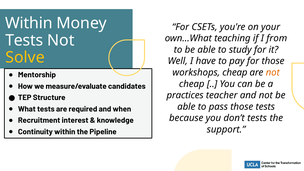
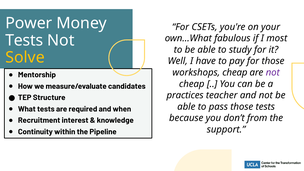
Within at (29, 23): Within -> Power
teaching: teaching -> fabulous
from: from -> most
not at (273, 72) colour: orange -> purple
don’t tests: tests -> from
